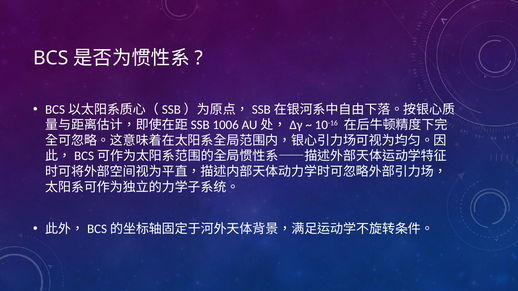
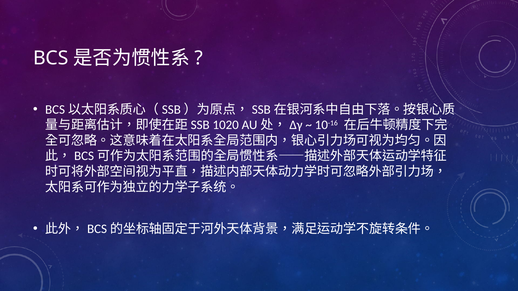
1006: 1006 -> 1020
